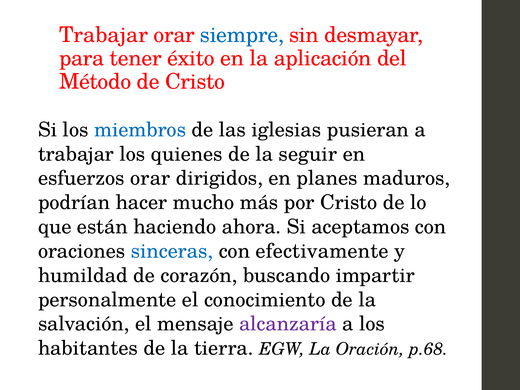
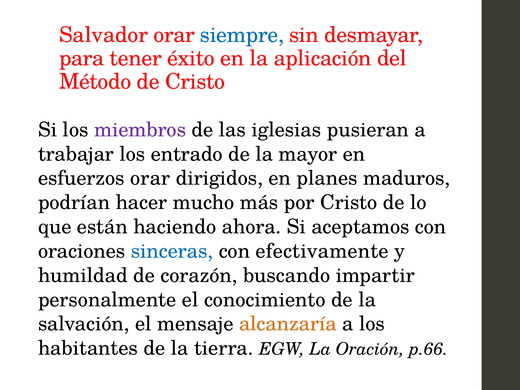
Trabajar at (103, 35): Trabajar -> Salvador
miembros colour: blue -> purple
quienes: quienes -> entrado
seguir: seguir -> mayor
alcanzaría colour: purple -> orange
p.68: p.68 -> p.66
